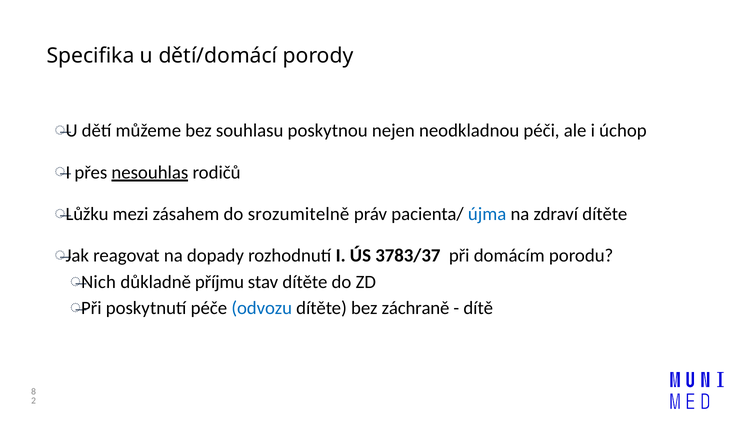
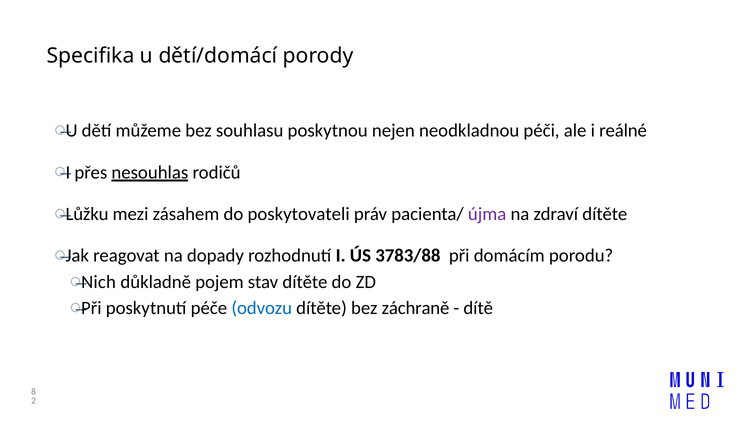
úchop: úchop -> reálné
srozumitelně: srozumitelně -> poskytovateli
újma colour: blue -> purple
3783/37: 3783/37 -> 3783/88
příjmu: příjmu -> pojem
